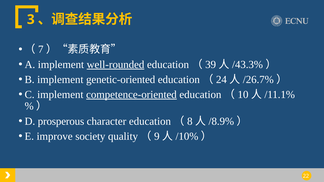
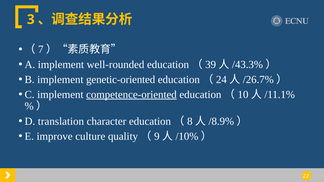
well-rounded underline: present -> none
prosperous: prosperous -> translation
society: society -> culture
